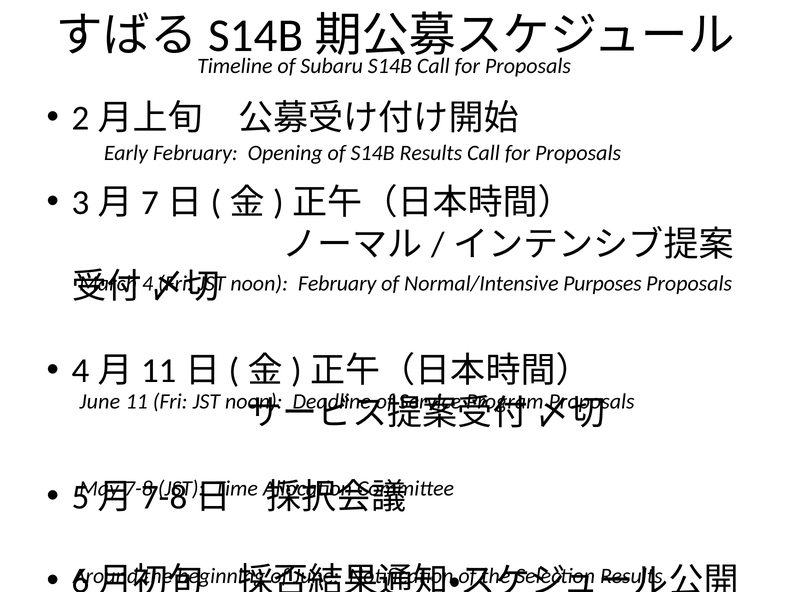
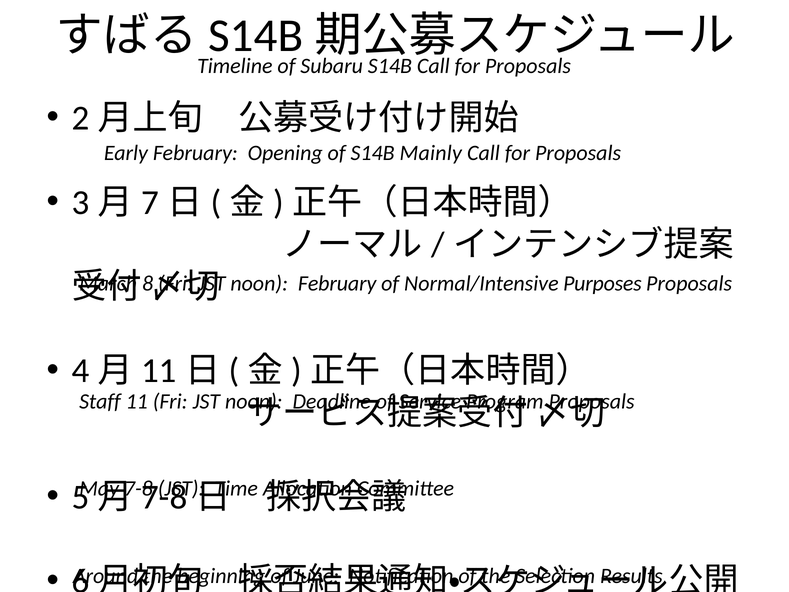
S14B Results: Results -> Mainly
4: 4 -> 8
June at (100, 401): June -> Staff
